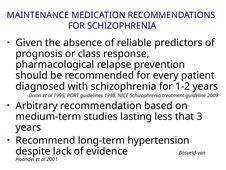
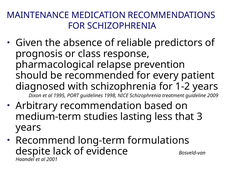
hypertension: hypertension -> formulations
